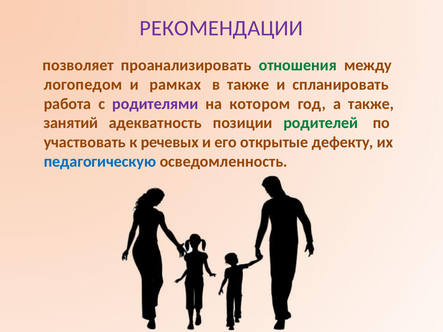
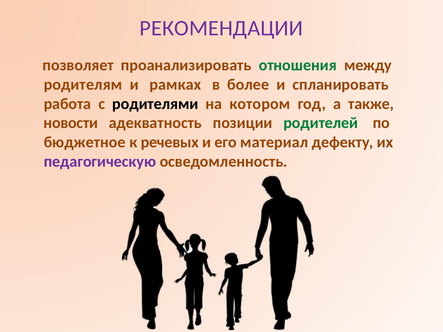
логопедом: логопедом -> родителям
в также: также -> более
родителями colour: purple -> black
занятий: занятий -> новости
участвовать: участвовать -> бюджетное
открытые: открытые -> материал
педагогическую colour: blue -> purple
